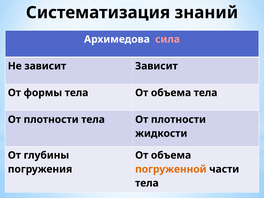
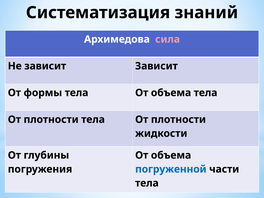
погруженной colour: orange -> blue
